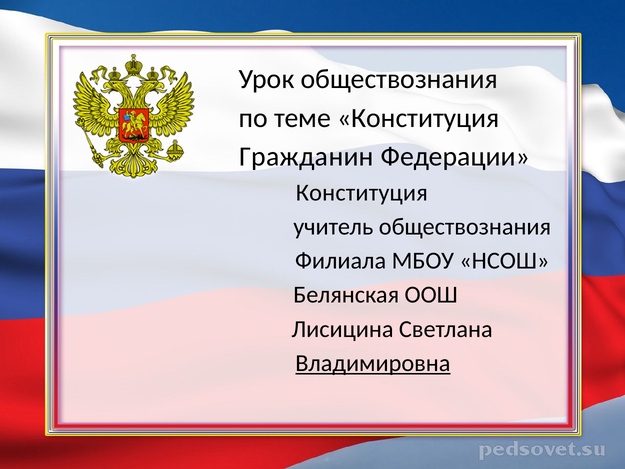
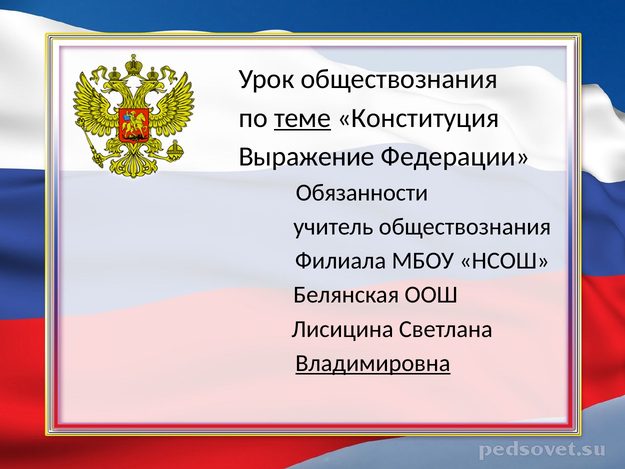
теме underline: none -> present
Гражданин: Гражданин -> Выражение
Конституция at (362, 193): Конституция -> Обязанности
